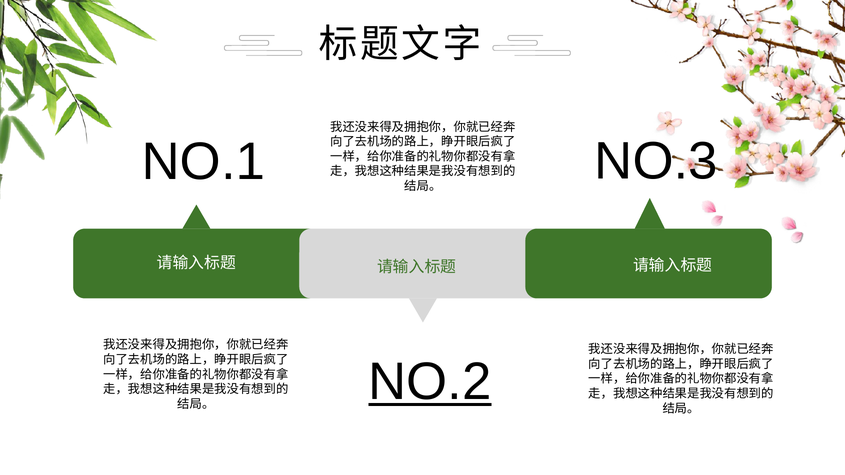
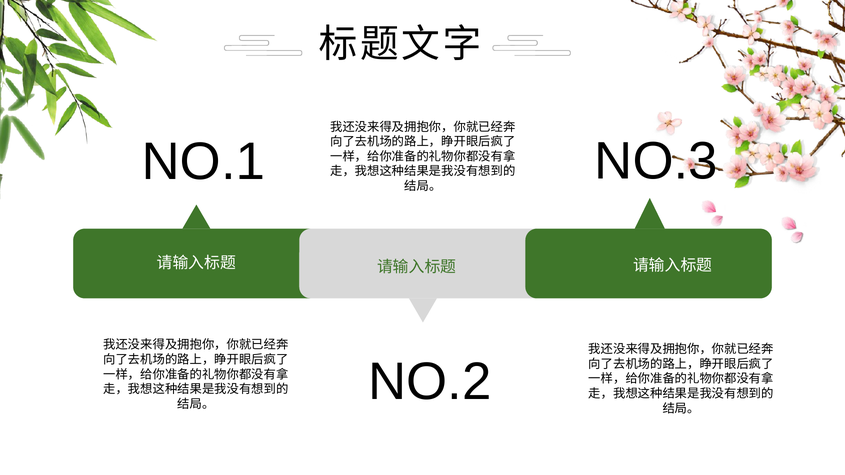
NO.2 underline: present -> none
